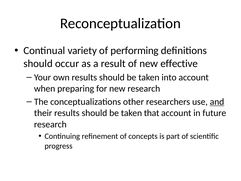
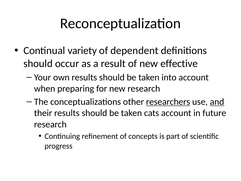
performing: performing -> dependent
researchers underline: none -> present
that: that -> cats
